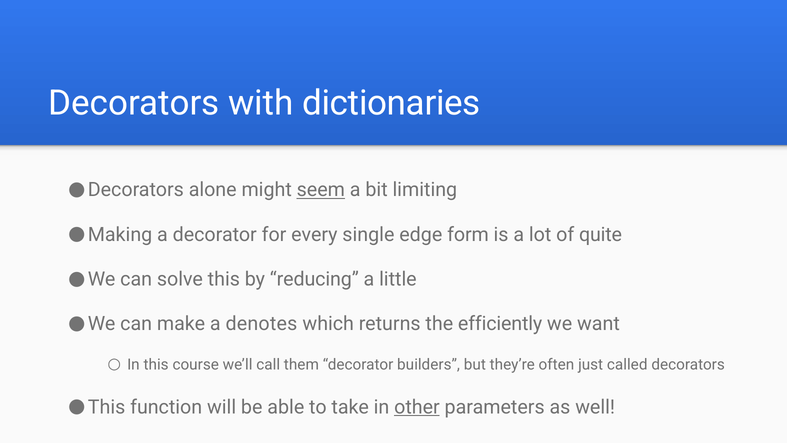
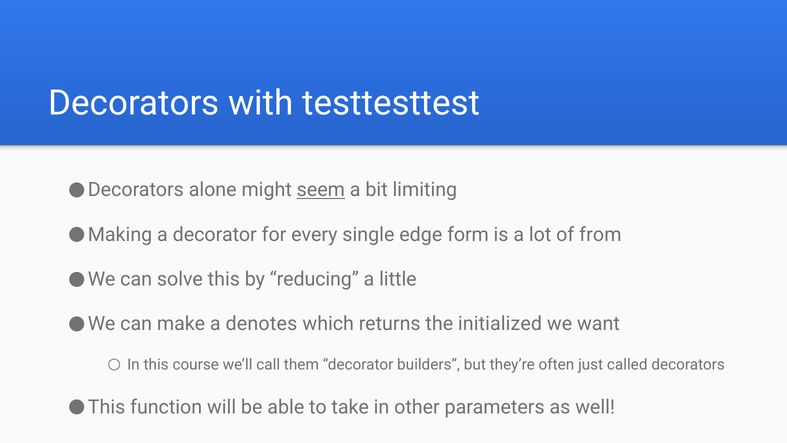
dictionaries: dictionaries -> testtesttest
quite: quite -> from
efficiently: efficiently -> initialized
other underline: present -> none
